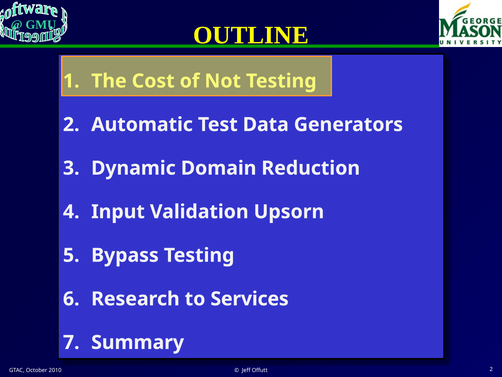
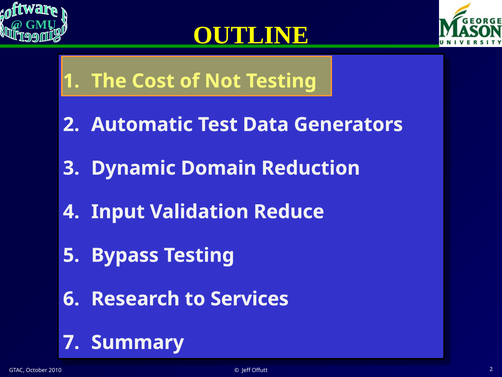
Upsorn: Upsorn -> Reduce
